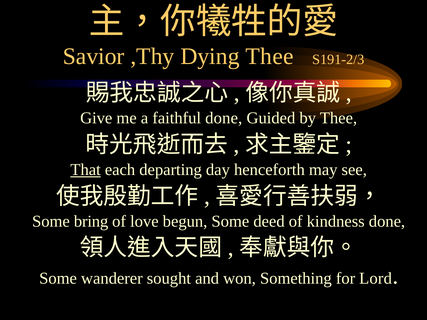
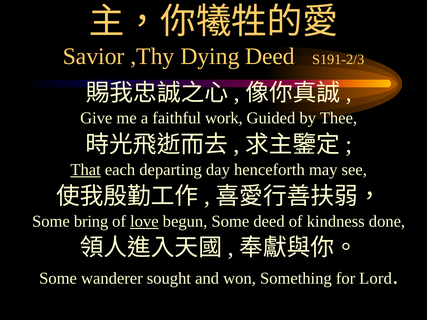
Dying Thee: Thee -> Deed
faithful done: done -> work
love underline: none -> present
